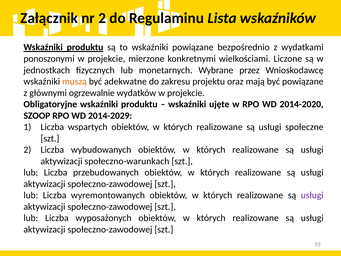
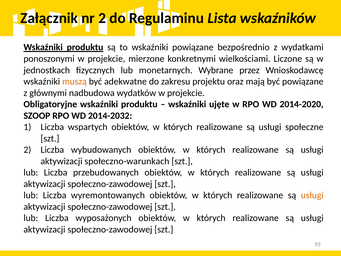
ogrzewalnie: ogrzewalnie -> nadbudowa
2014-2029: 2014-2029 -> 2014-2032
usługi at (312, 195) colour: purple -> orange
